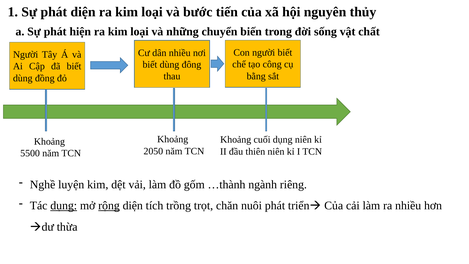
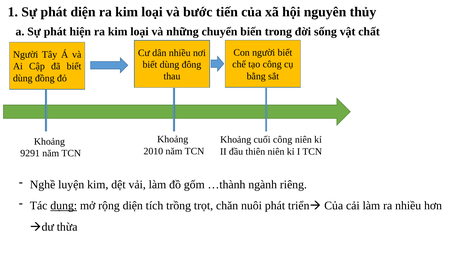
cuối dụng: dụng -> công
2050: 2050 -> 2010
5500: 5500 -> 9291
rộng underline: present -> none
